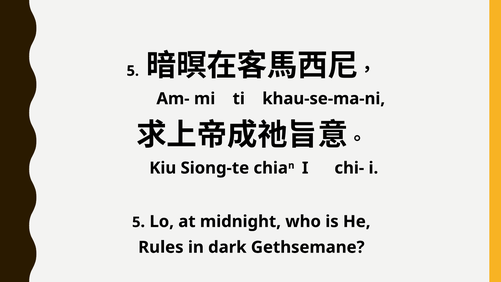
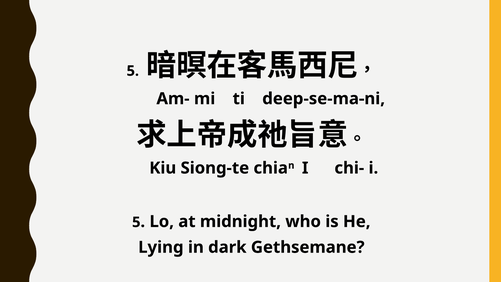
khau-se-ma-ni: khau-se-ma-ni -> deep-se-ma-ni
Rules: Rules -> Lying
